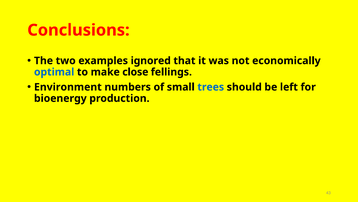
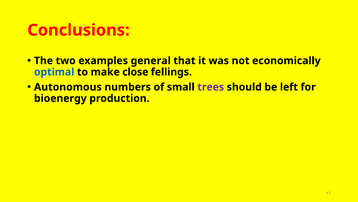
ignored: ignored -> general
Environment: Environment -> Autonomous
trees colour: blue -> purple
